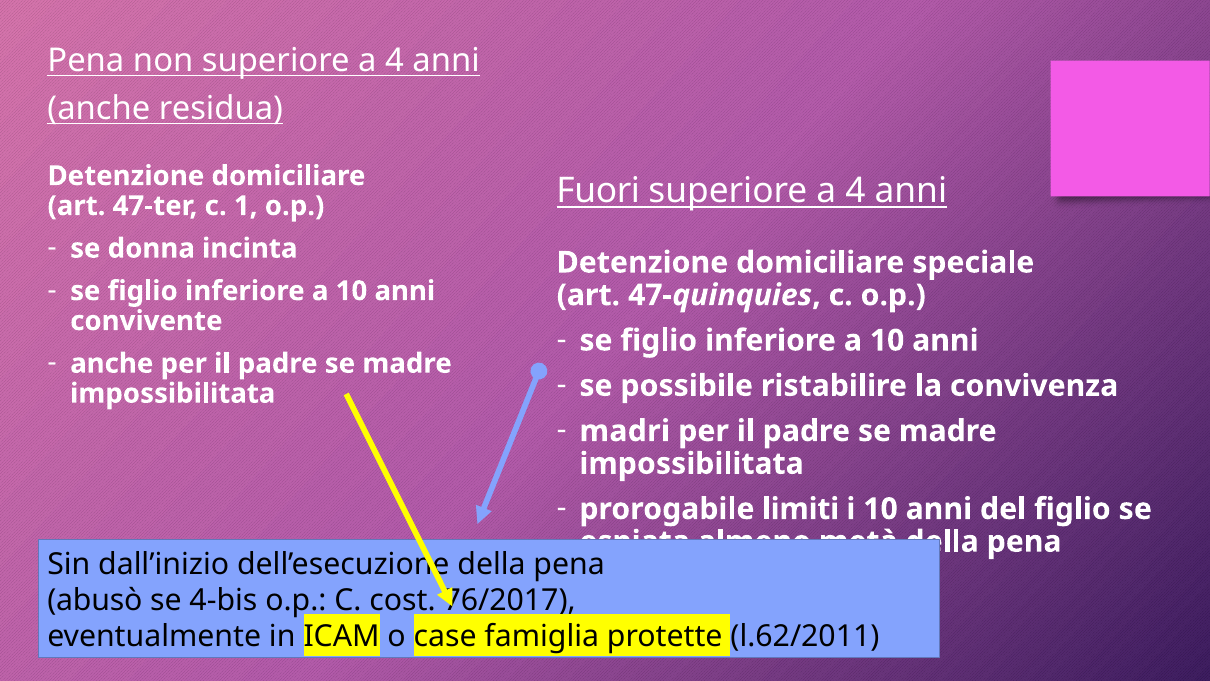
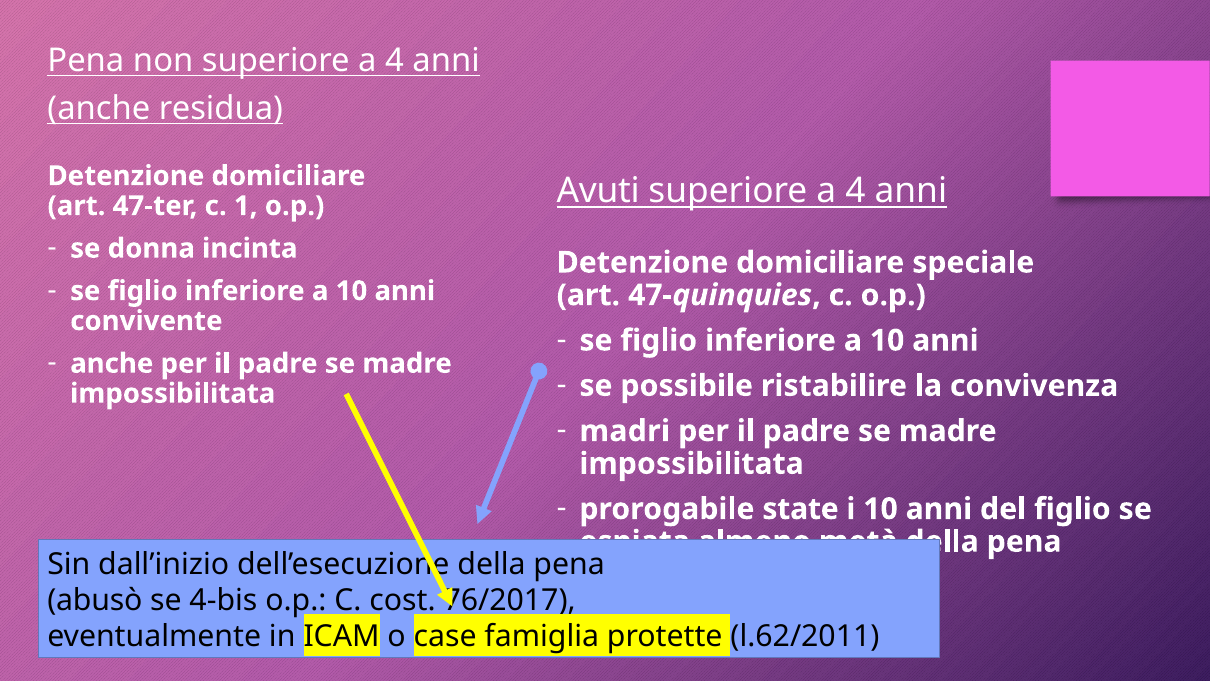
Fuori: Fuori -> Avuti
limiti: limiti -> state
